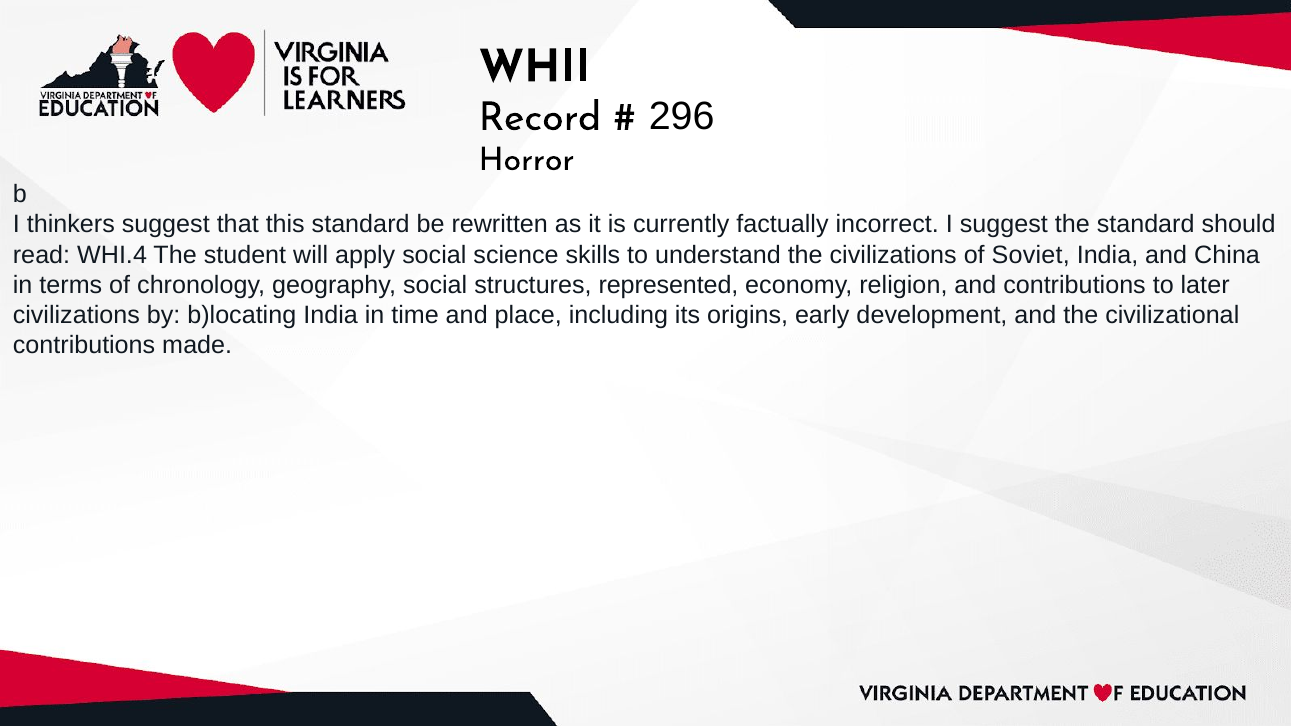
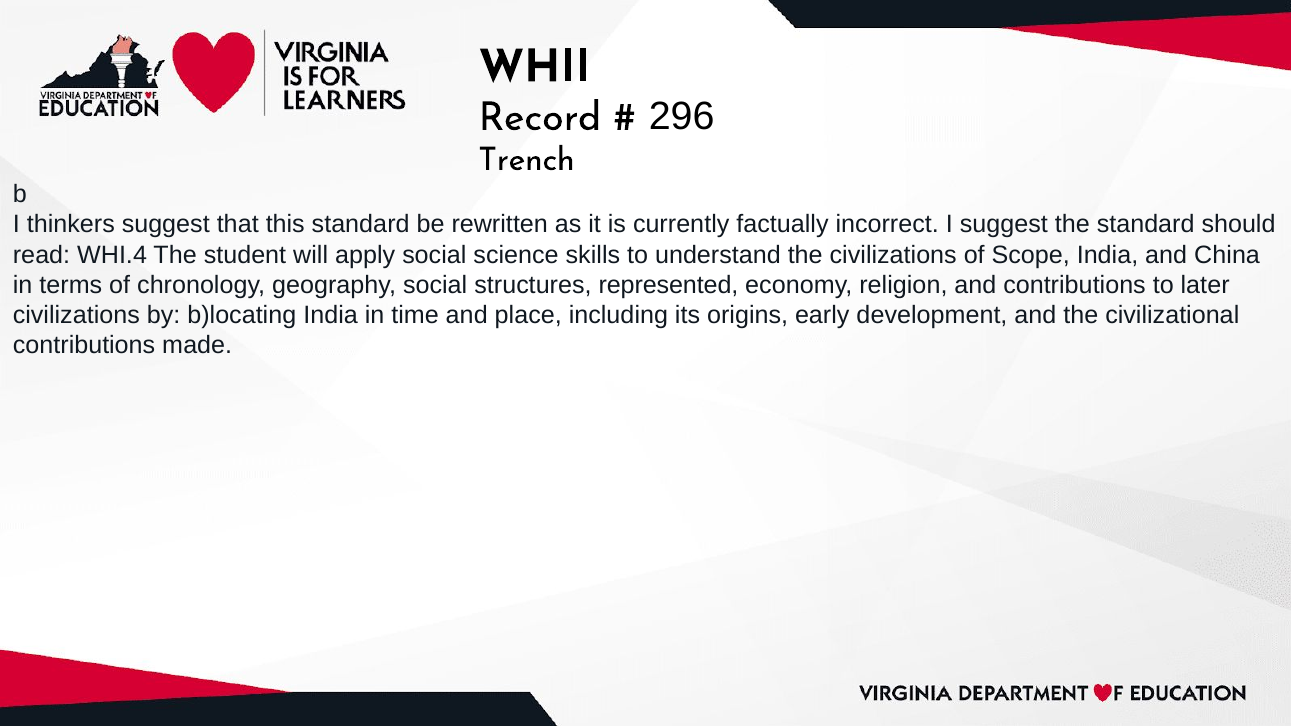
Horror: Horror -> Trench
Soviet: Soviet -> Scope
